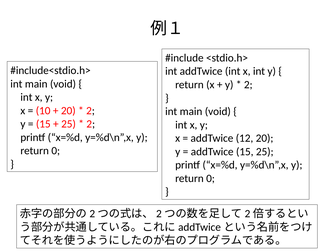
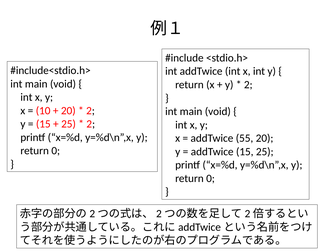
12: 12 -> 55
